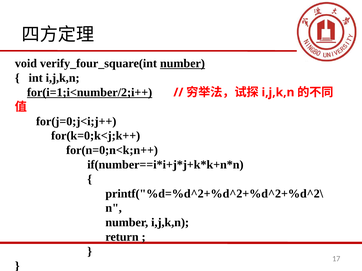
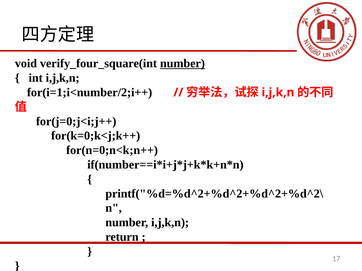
for(i=1;i<number/2;i++ underline: present -> none
